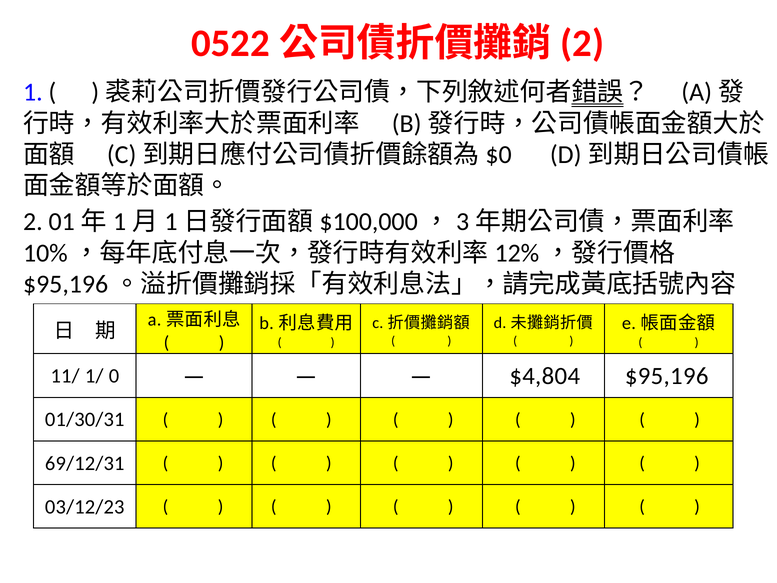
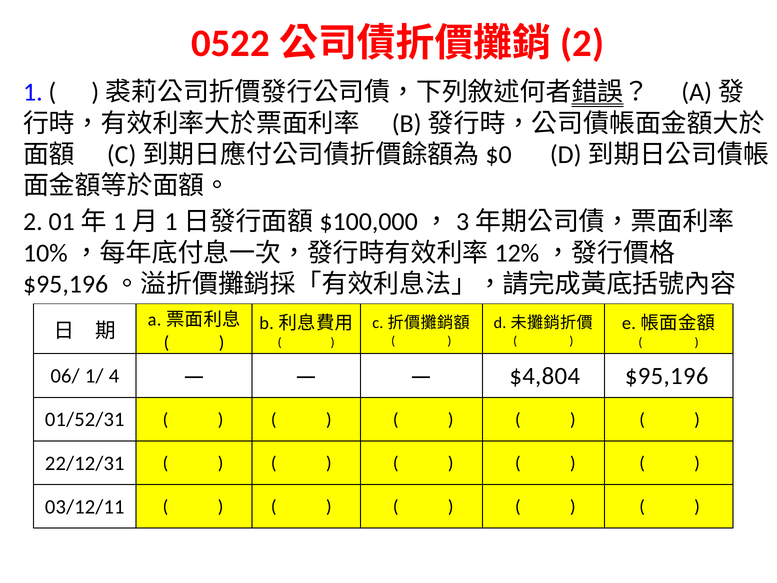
11/: 11/ -> 06/
0: 0 -> 4
01/30/31: 01/30/31 -> 01/52/31
69/12/31: 69/12/31 -> 22/12/31
03/12/23: 03/12/23 -> 03/12/11
